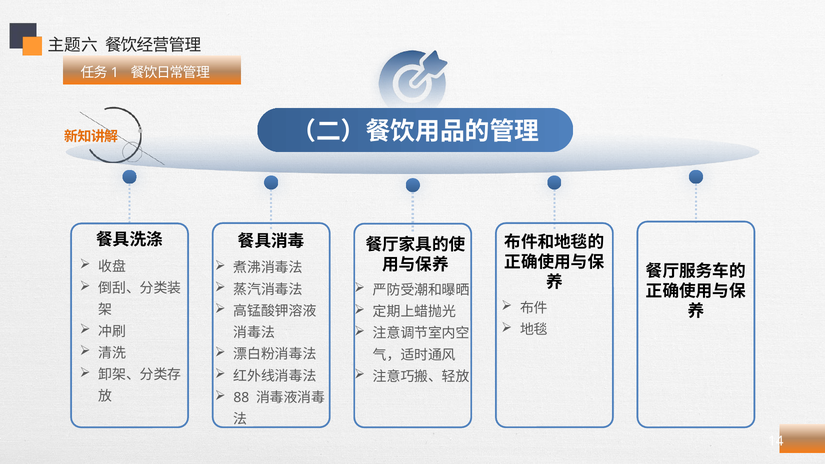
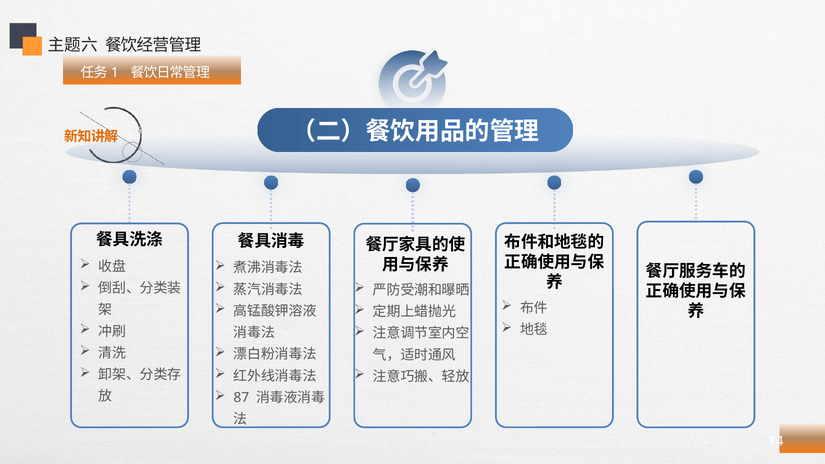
88: 88 -> 87
